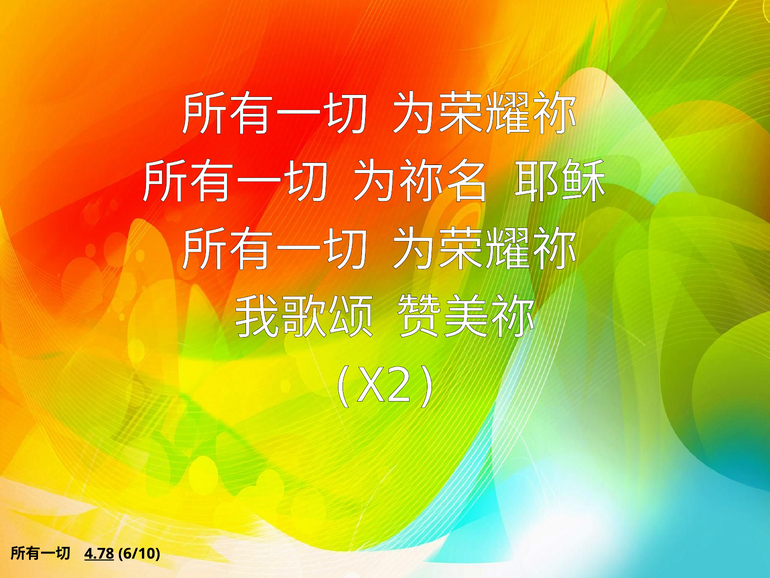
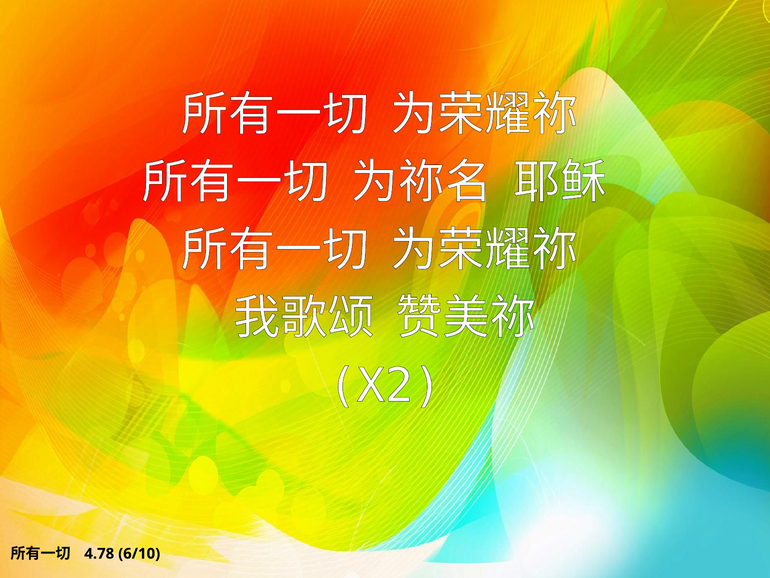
4.78 underline: present -> none
